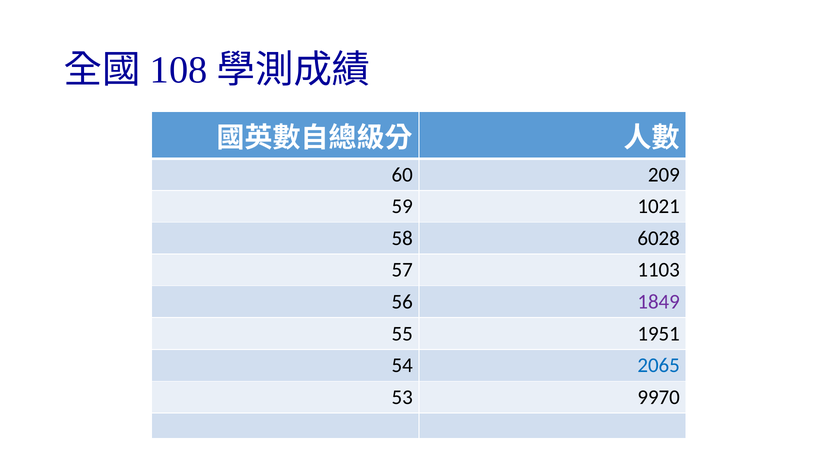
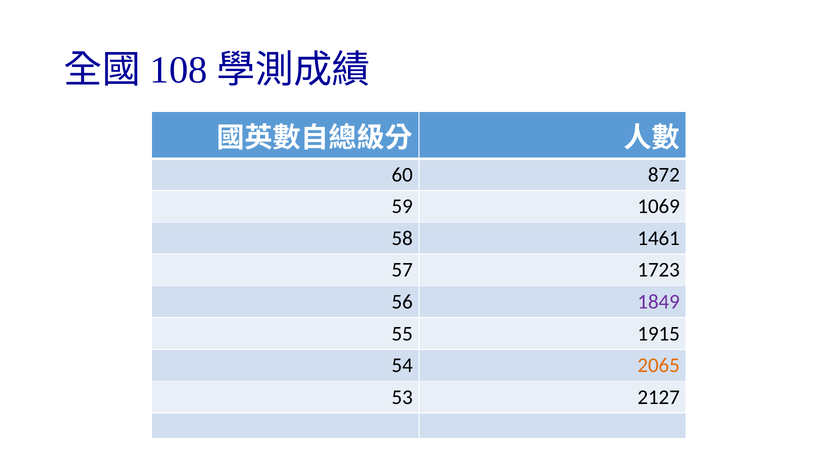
209: 209 -> 872
1021: 1021 -> 1069
6028: 6028 -> 1461
1103: 1103 -> 1723
1951: 1951 -> 1915
2065 colour: blue -> orange
9970: 9970 -> 2127
